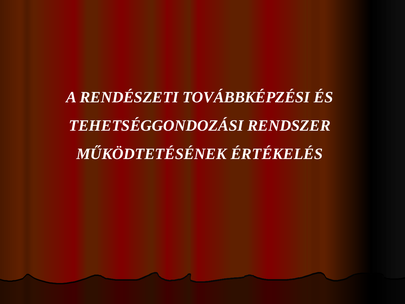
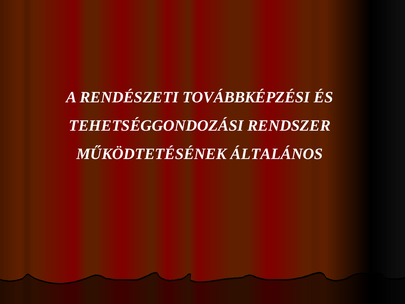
ÉRTÉKELÉS: ÉRTÉKELÉS -> ÁLTALÁNOS
